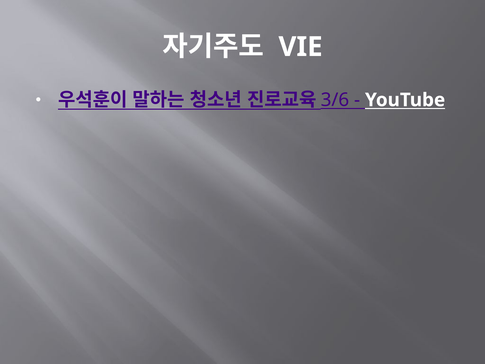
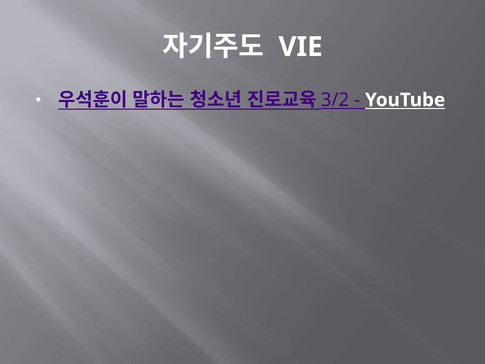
3/6: 3/6 -> 3/2
